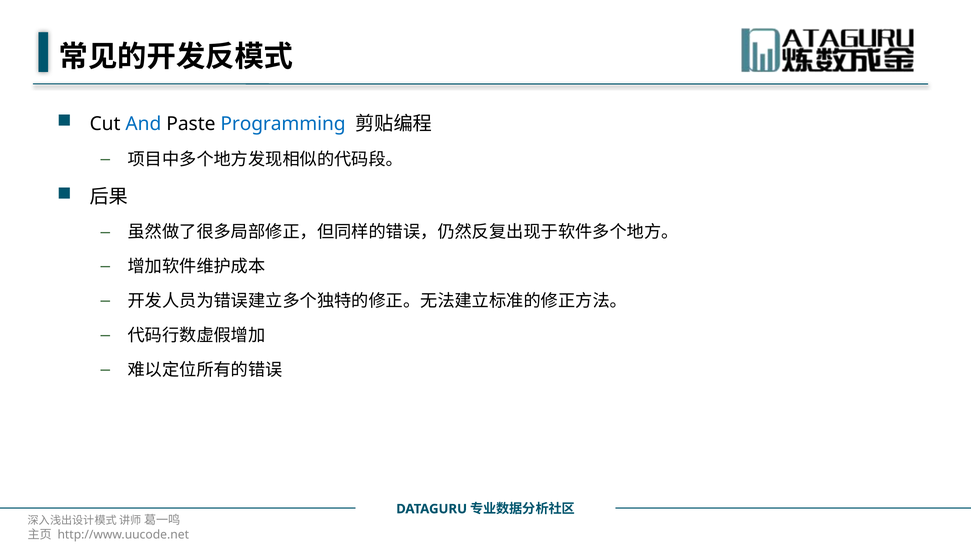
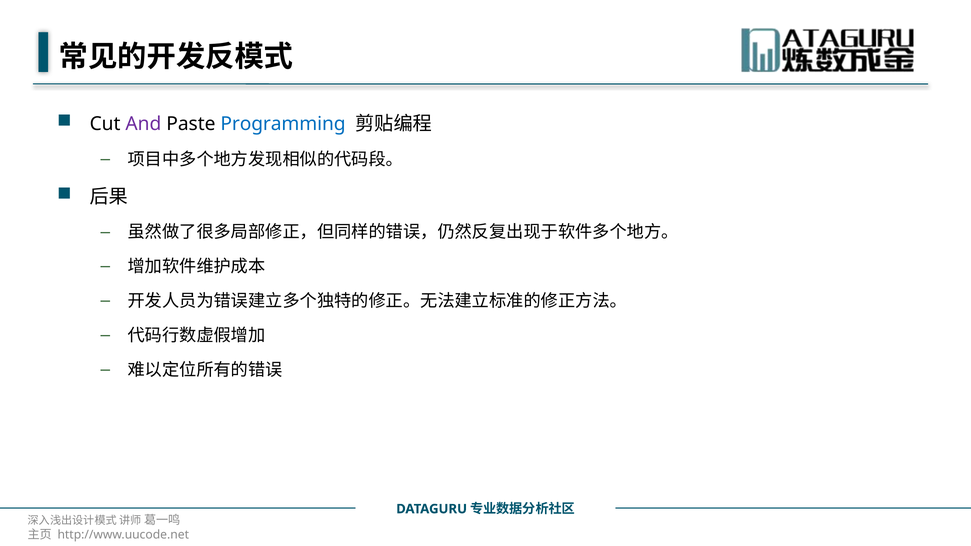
And colour: blue -> purple
